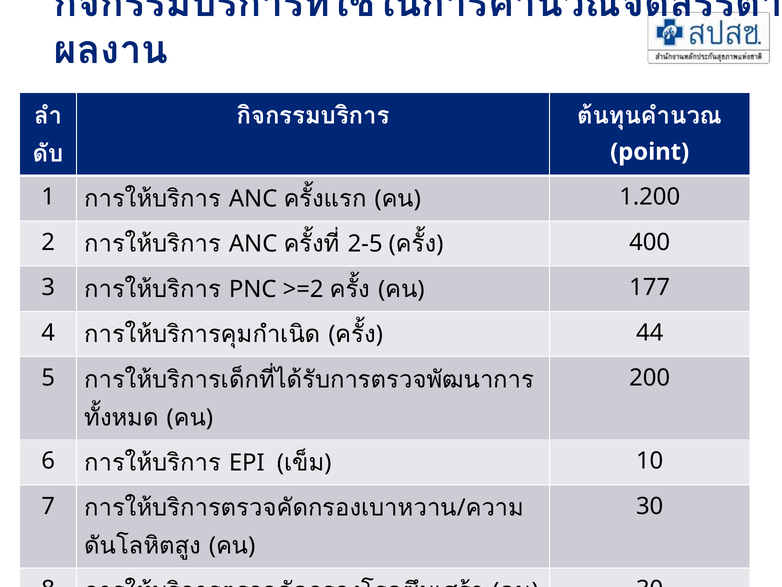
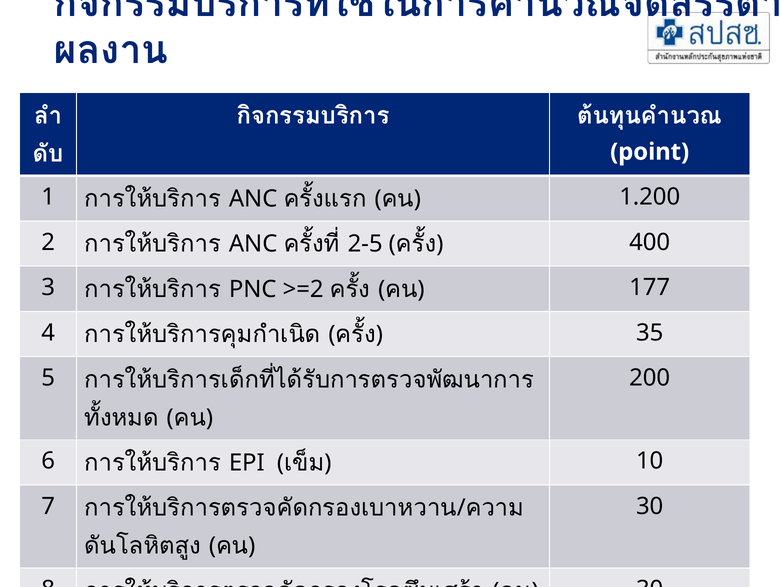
44: 44 -> 35
